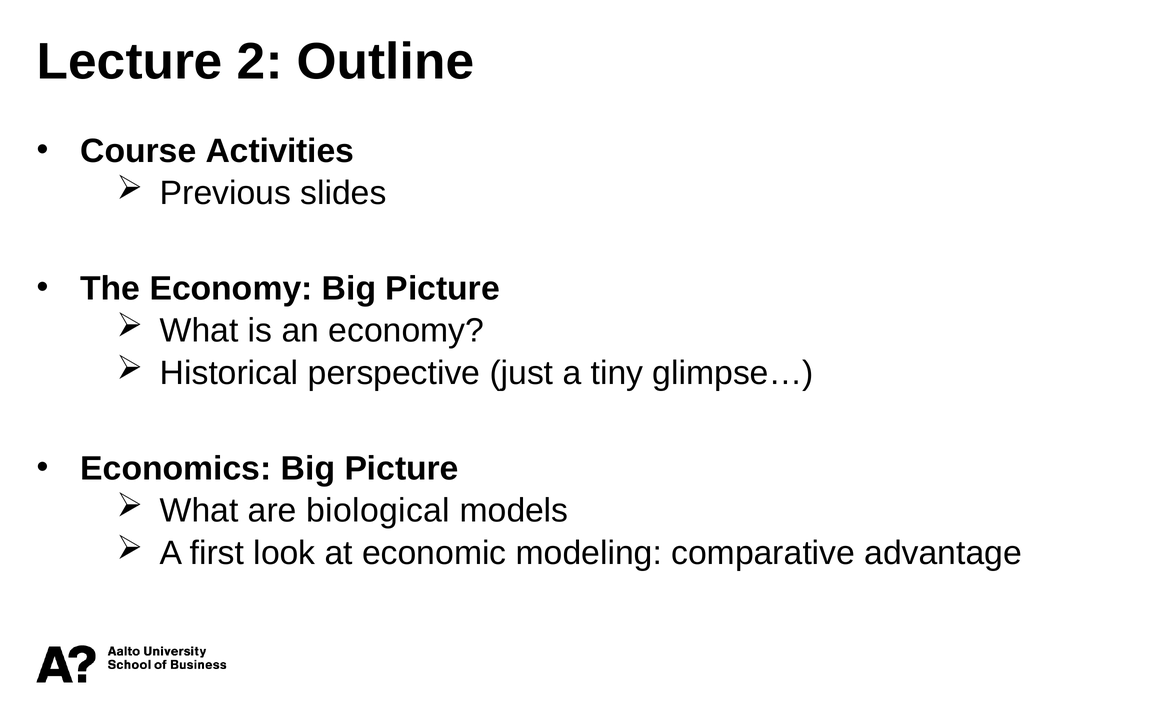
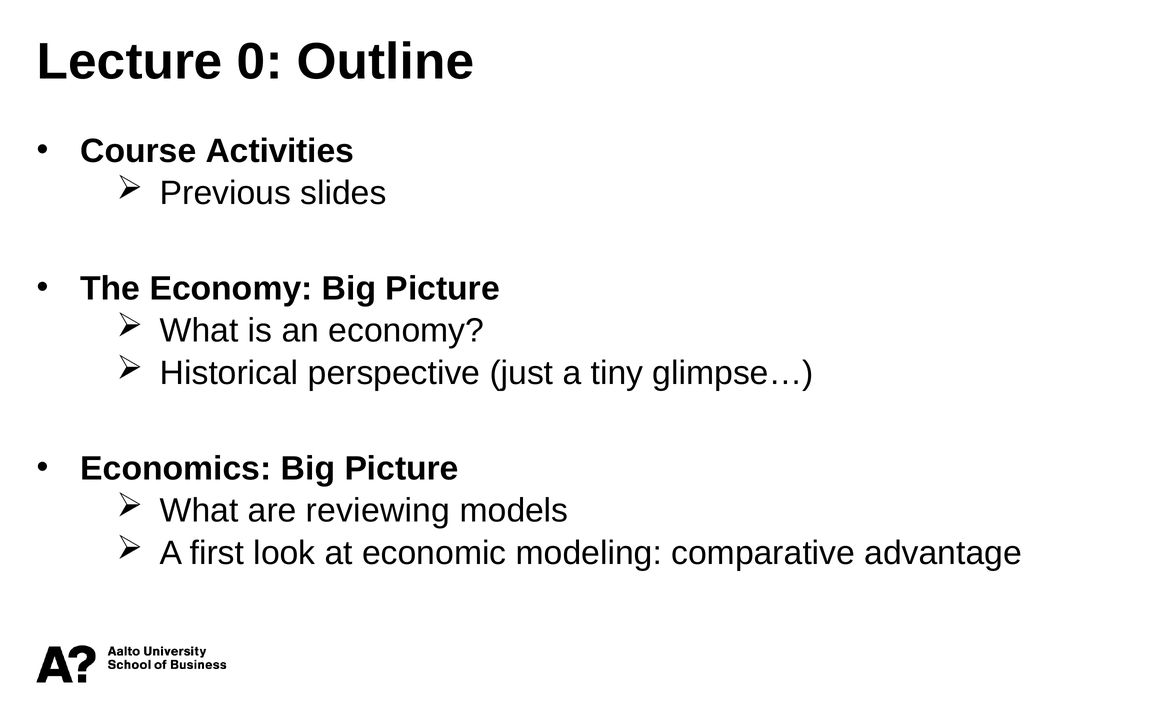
2: 2 -> 0
biological: biological -> reviewing
